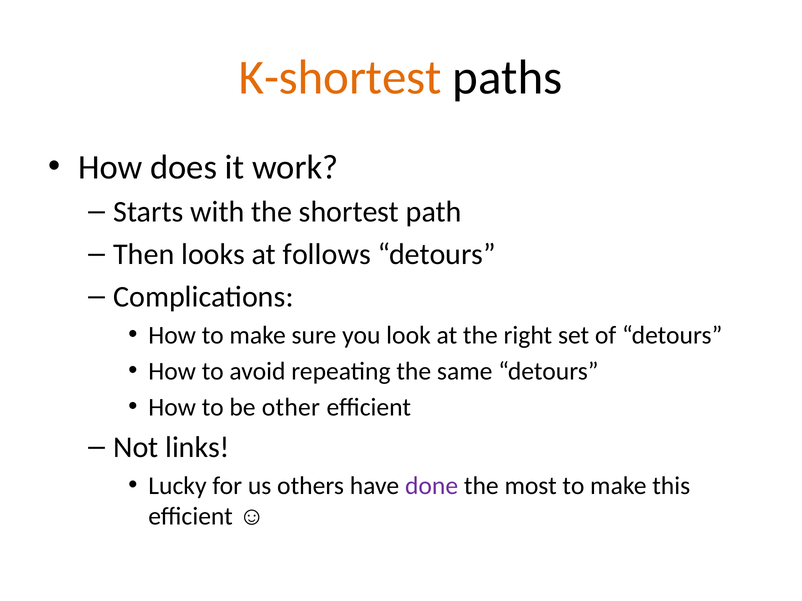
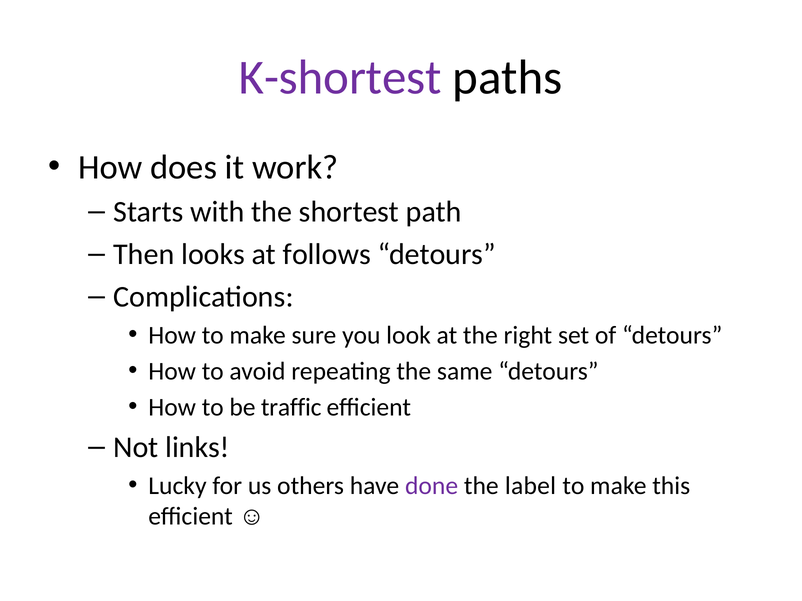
K-shortest colour: orange -> purple
other: other -> traffic
most: most -> label
